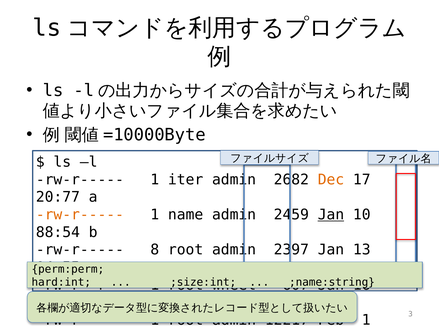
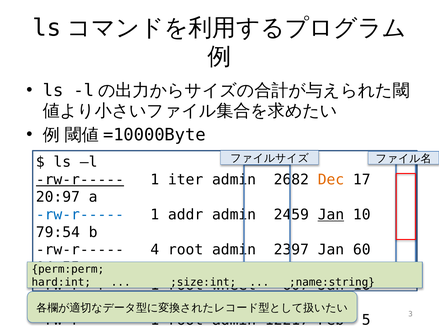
rw-r----- at (80, 180) underline: none -> present
20:77: 20:77 -> 20:97
rw-r----- at (80, 215) colour: orange -> blue
name: name -> addr
88:54: 88:54 -> 79:54
8: 8 -> 4
13: 13 -> 60
1 at (366, 320): 1 -> 5
